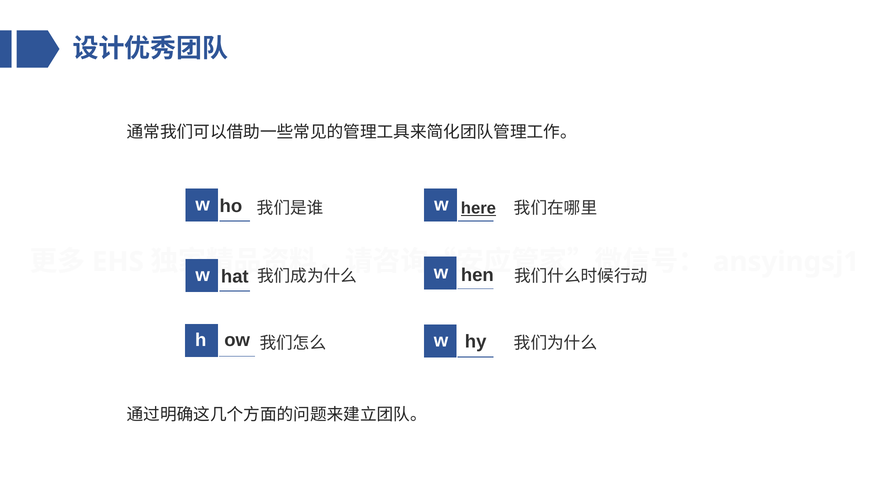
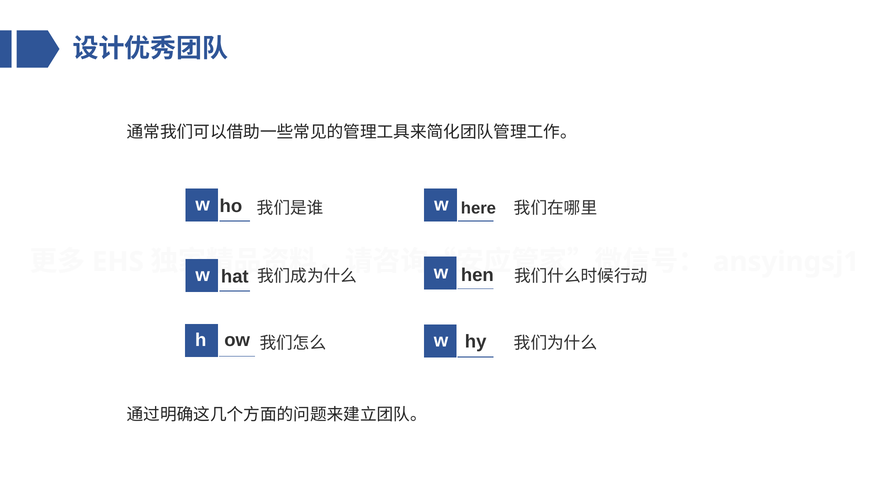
here underline: present -> none
